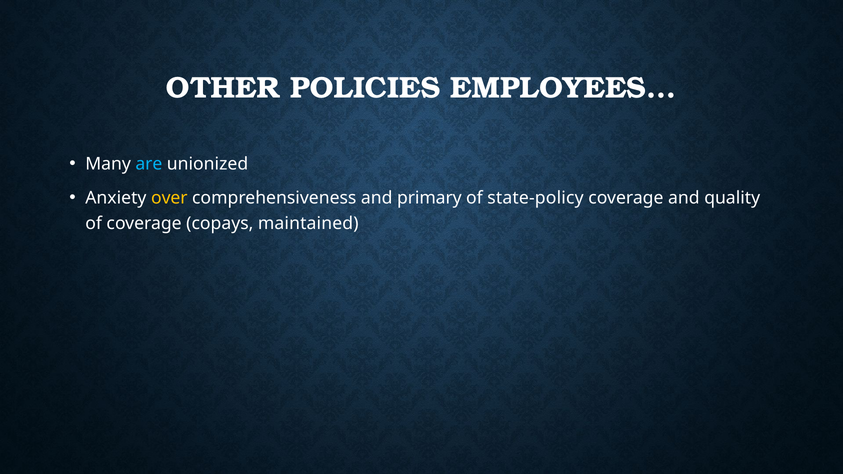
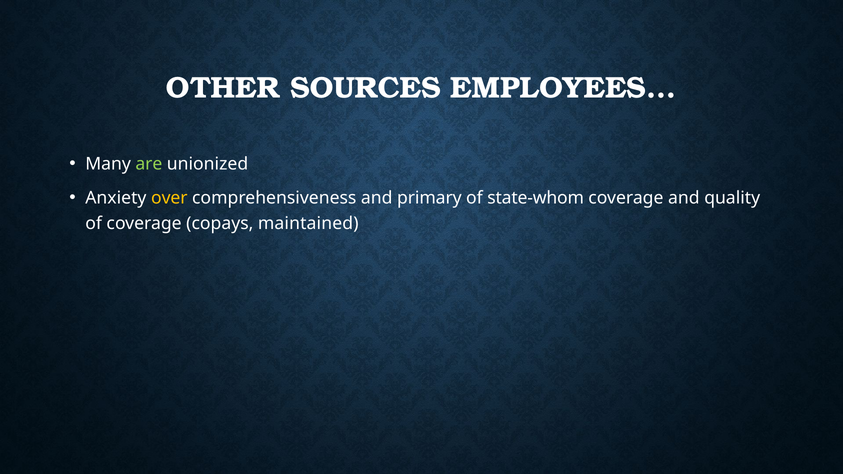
POLICIES: POLICIES -> SOURCES
are colour: light blue -> light green
state-policy: state-policy -> state-whom
